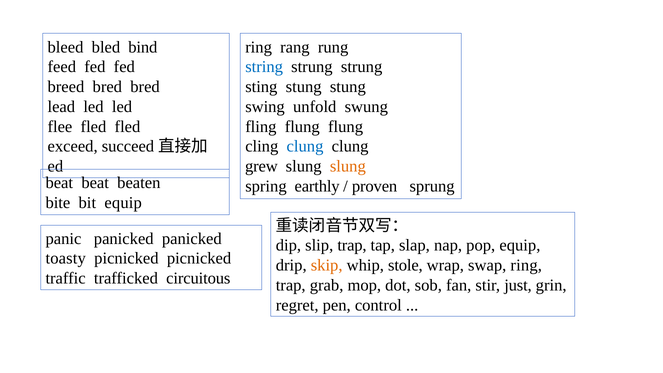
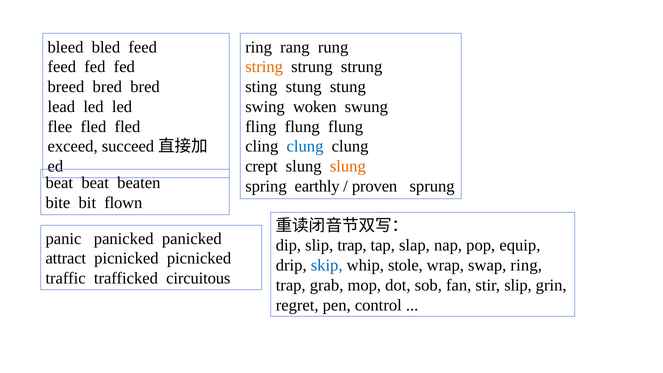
bled bind: bind -> feed
string colour: blue -> orange
unfold: unfold -> woken
grew: grew -> crept
bit equip: equip -> flown
toasty: toasty -> attract
skip colour: orange -> blue
stir just: just -> slip
